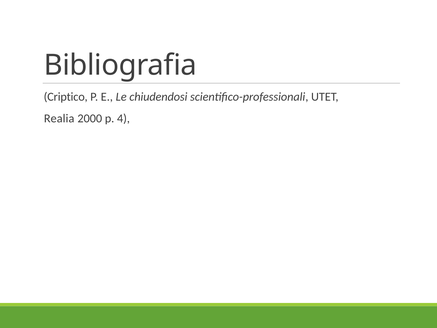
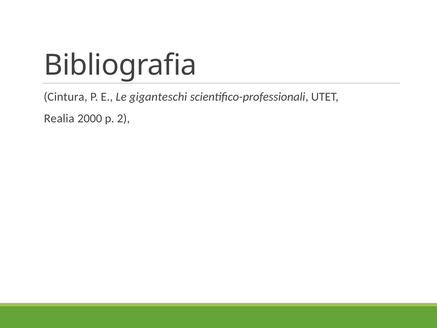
Criptico: Criptico -> Cintura
chiudendosi: chiudendosi -> giganteschi
4: 4 -> 2
